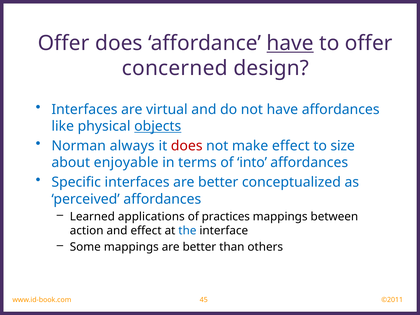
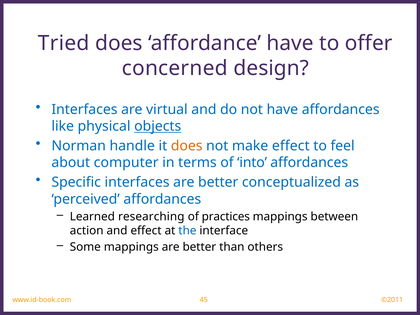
Offer at (64, 43): Offer -> Tried
have at (290, 43) underline: present -> none
always: always -> handle
does at (187, 146) colour: red -> orange
size: size -> feel
enjoyable: enjoyable -> computer
applications: applications -> researching
